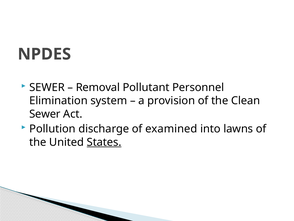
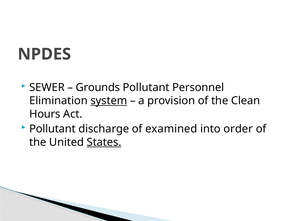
Removal: Removal -> Grounds
system underline: none -> present
Sewer at (45, 114): Sewer -> Hours
Pollution at (52, 129): Pollution -> Pollutant
lawns: lawns -> order
